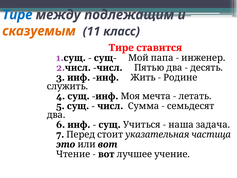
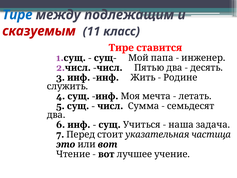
сказуемым colour: orange -> red
